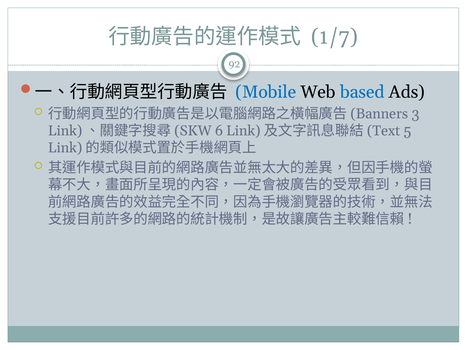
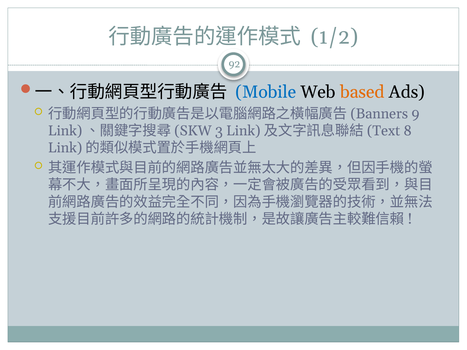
1/7: 1/7 -> 1/2
based colour: blue -> orange
3: 3 -> 9
6: 6 -> 3
5: 5 -> 8
